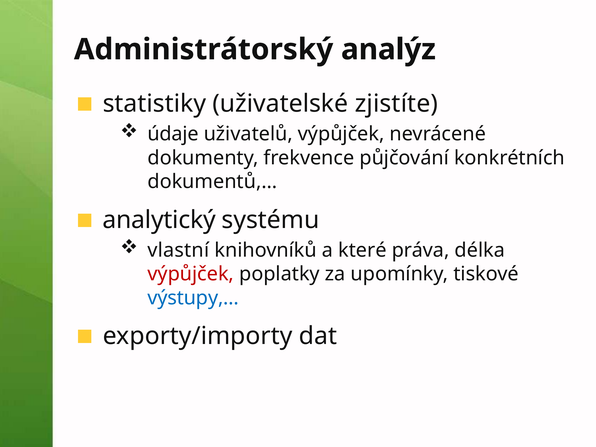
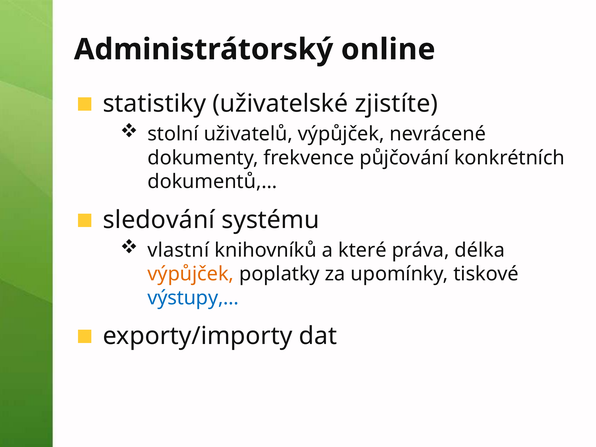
analýz: analýz -> online
údaje: údaje -> stolní
analytický: analytický -> sledování
výpůjček at (191, 274) colour: red -> orange
